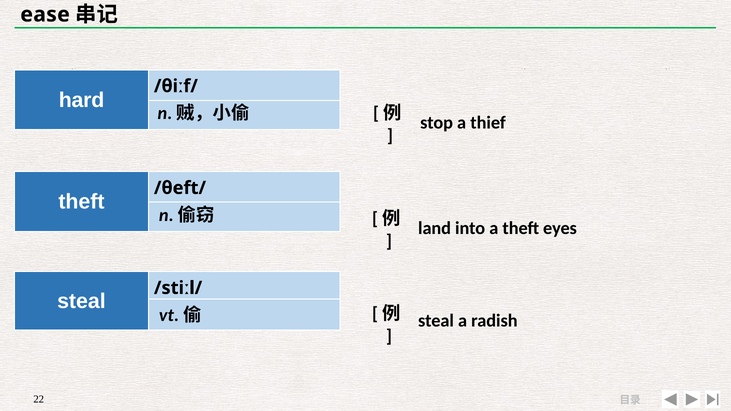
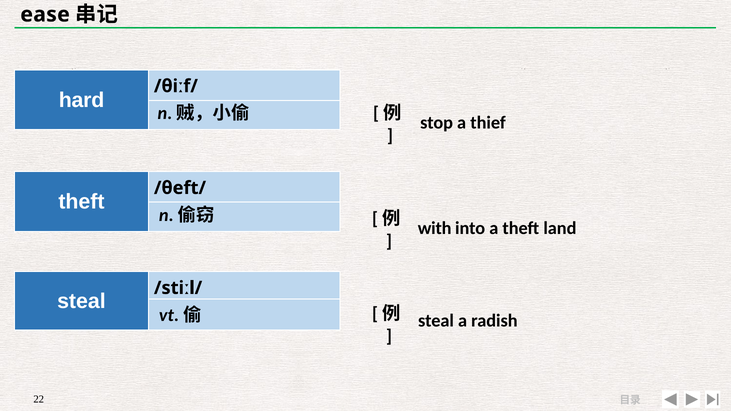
land: land -> with
eyes: eyes -> land
